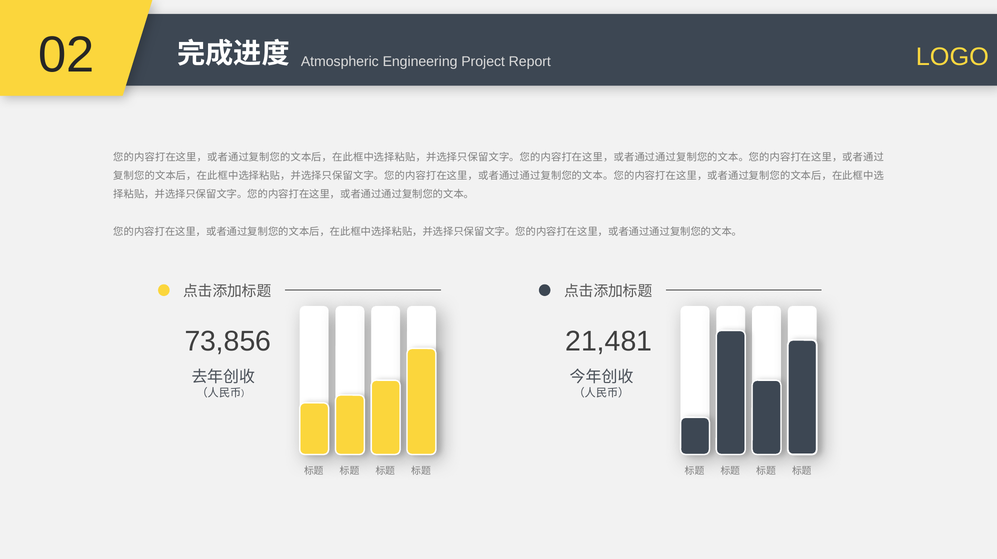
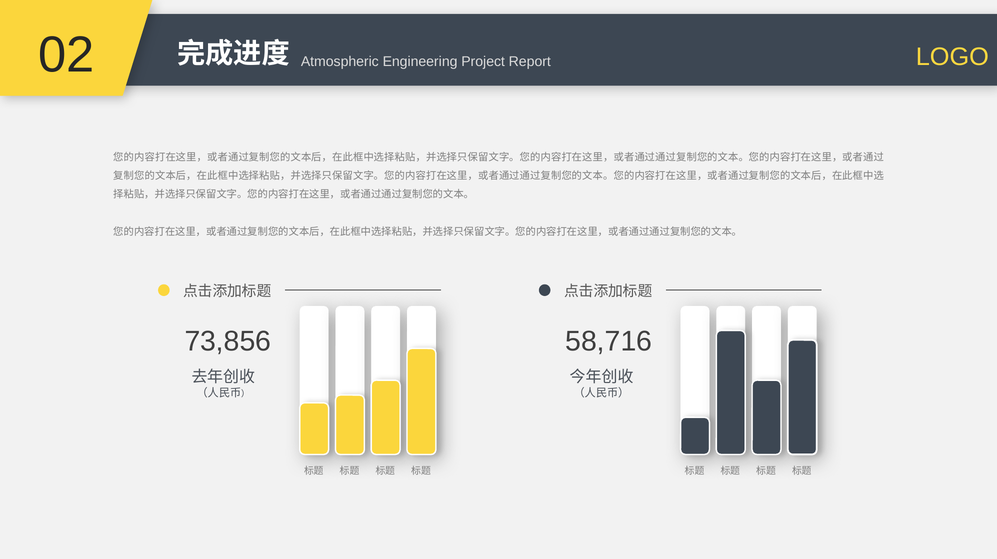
21,481: 21,481 -> 58,716
